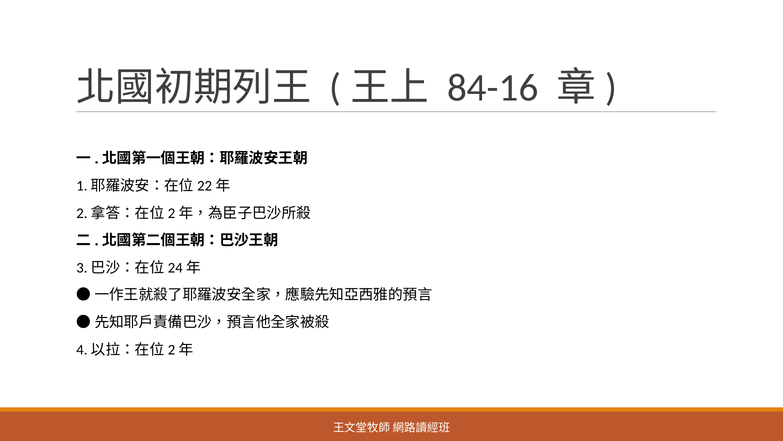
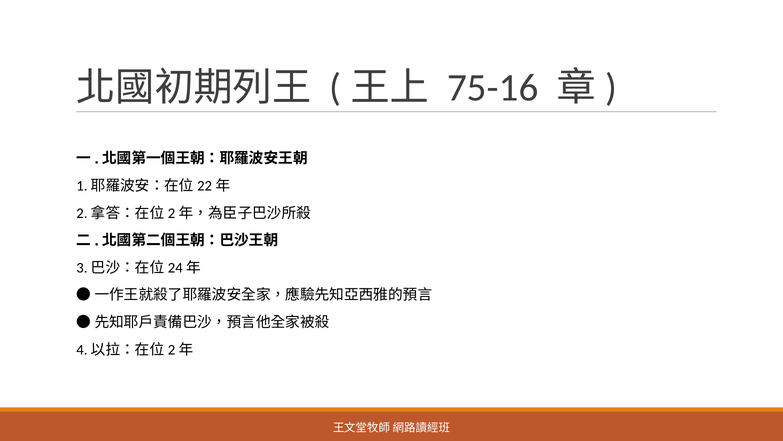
84-16: 84-16 -> 75-16
